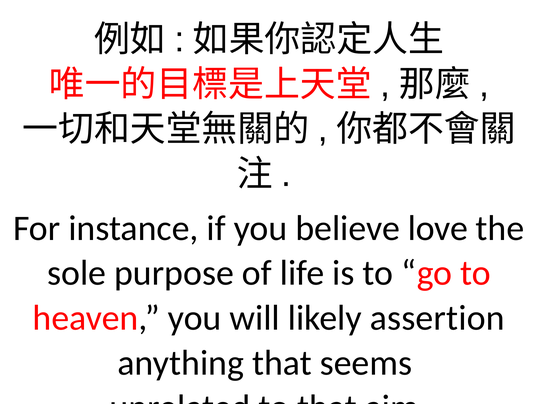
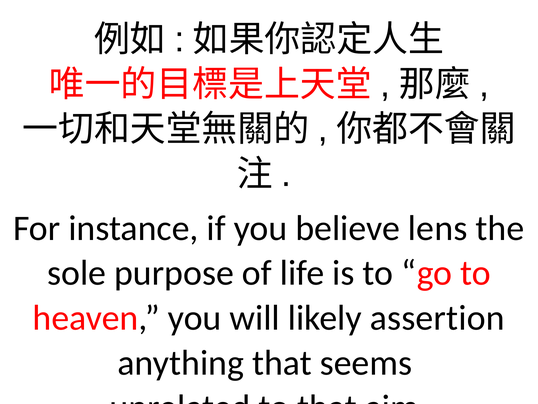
love: love -> lens
